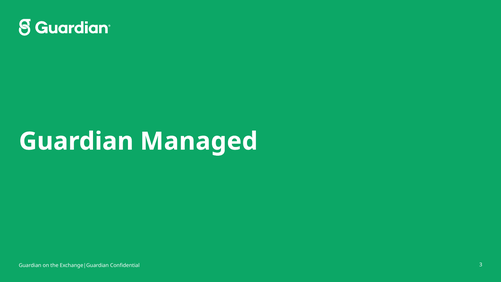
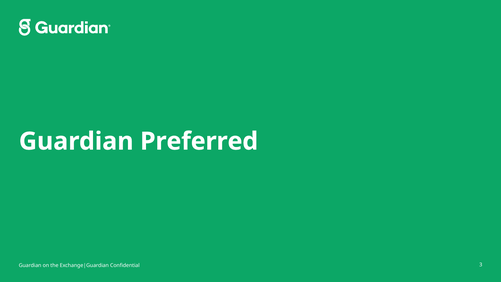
Managed: Managed -> Preferred
